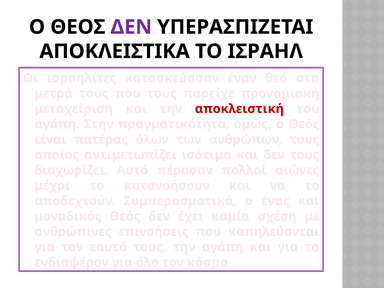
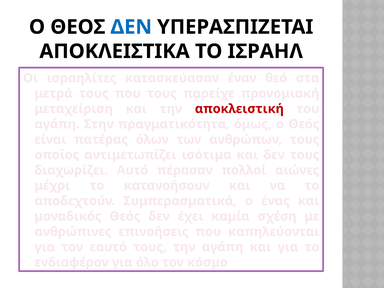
ΔΕΝ at (131, 27) colour: purple -> blue
